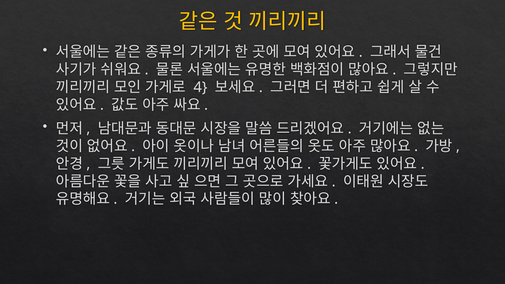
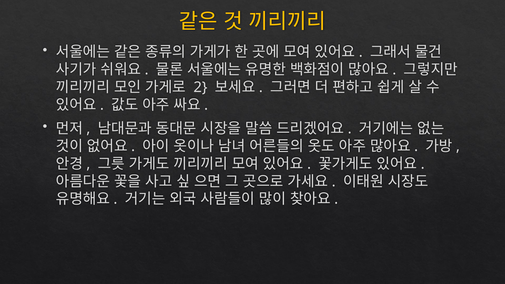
4: 4 -> 2
